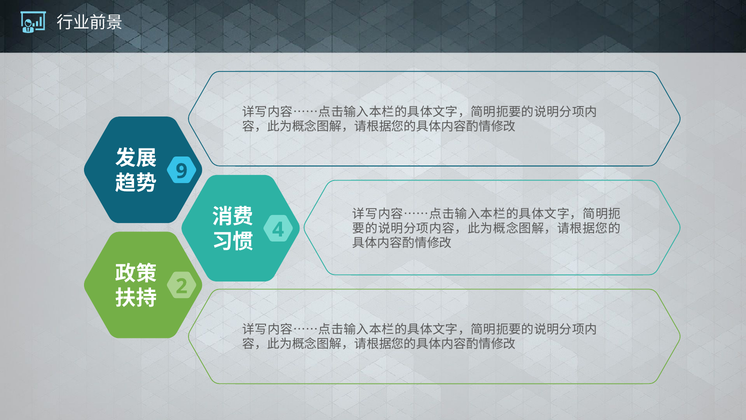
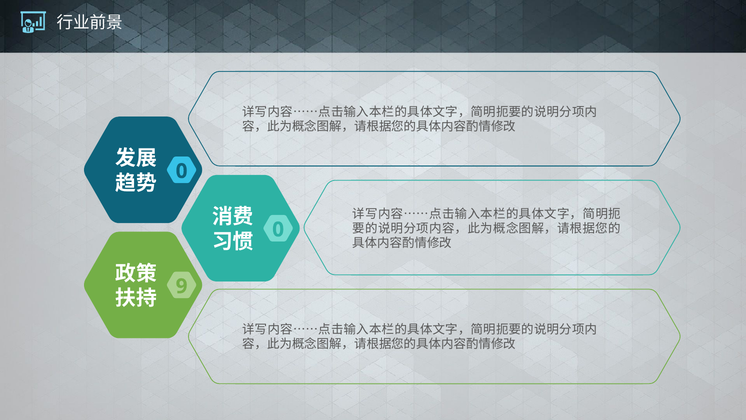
9 at (182, 171): 9 -> 0
4 at (278, 229): 4 -> 0
2: 2 -> 9
